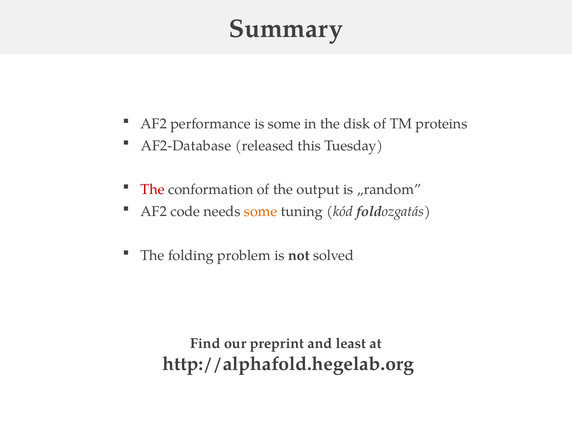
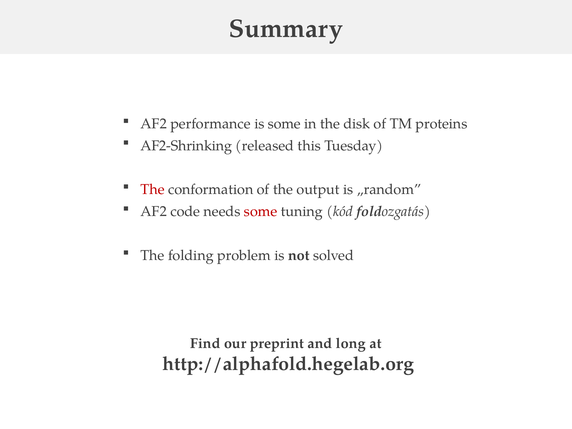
AF2-Database: AF2-Database -> AF2-Shrinking
some at (261, 211) colour: orange -> red
least: least -> long
